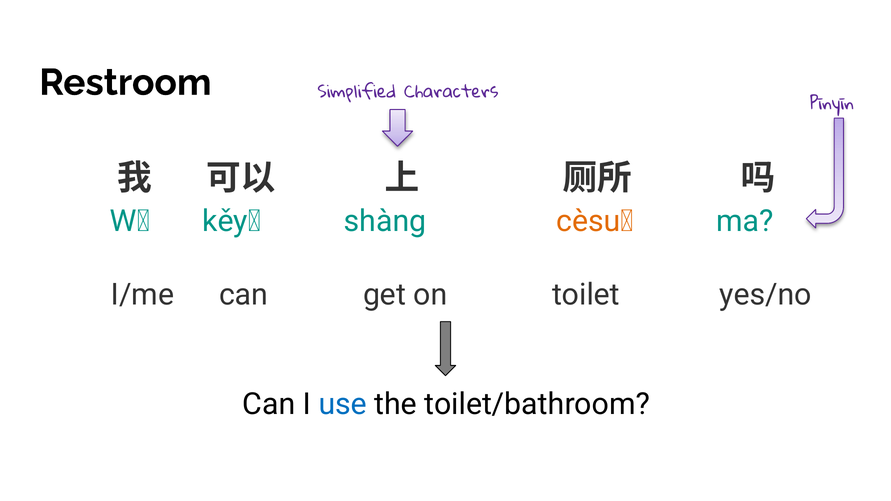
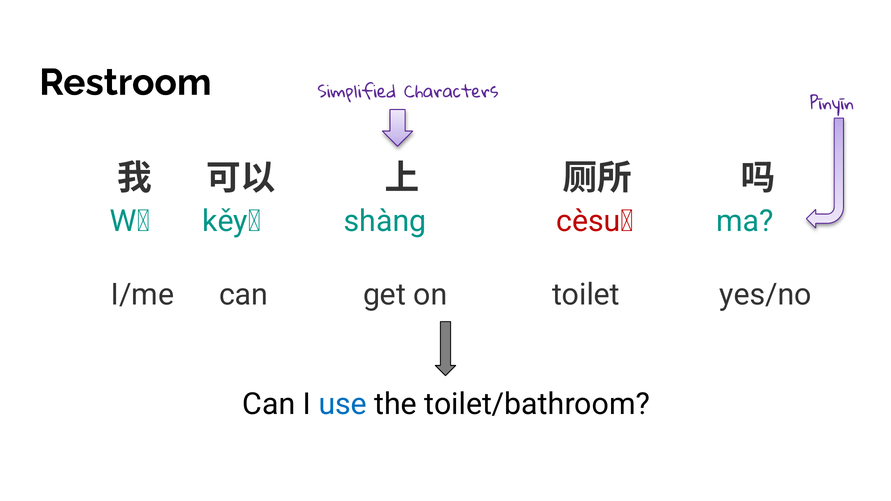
cèsuǒ colour: orange -> red
